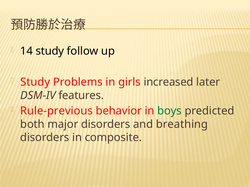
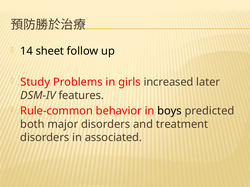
14 study: study -> sheet
Rule-previous: Rule-previous -> Rule-common
boys colour: green -> black
breathing: breathing -> treatment
composite: composite -> associated
